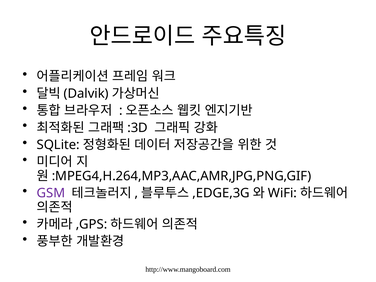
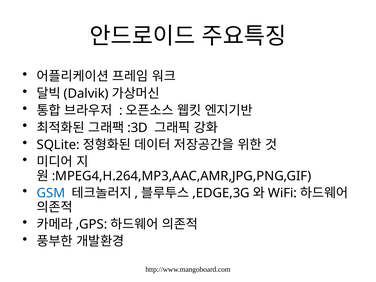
GSM colour: purple -> blue
